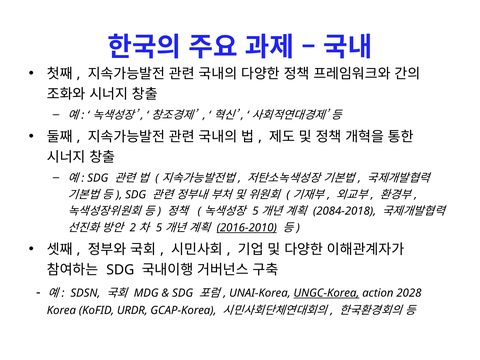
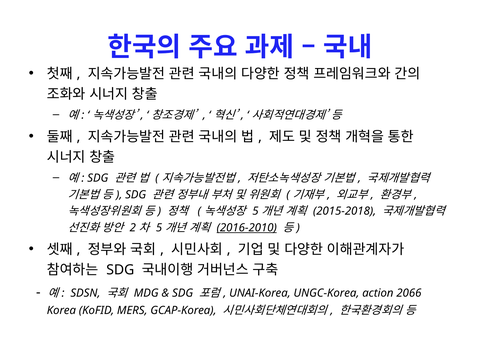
2084-2018: 2084-2018 -> 2015-2018
UNGC-Korea underline: present -> none
2028: 2028 -> 2066
URDR: URDR -> MERS
